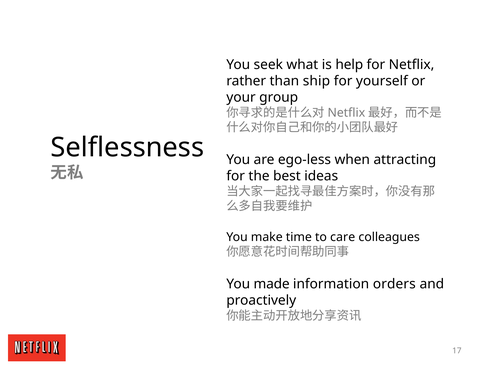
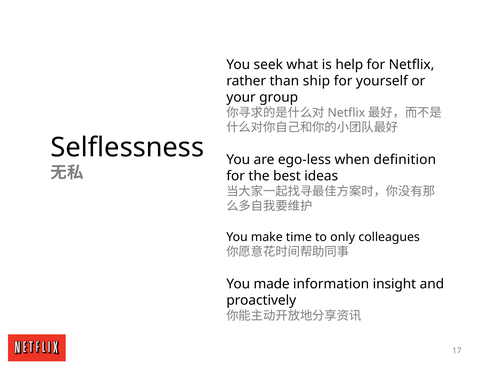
attracting: attracting -> definition
care: care -> only
orders: orders -> insight
